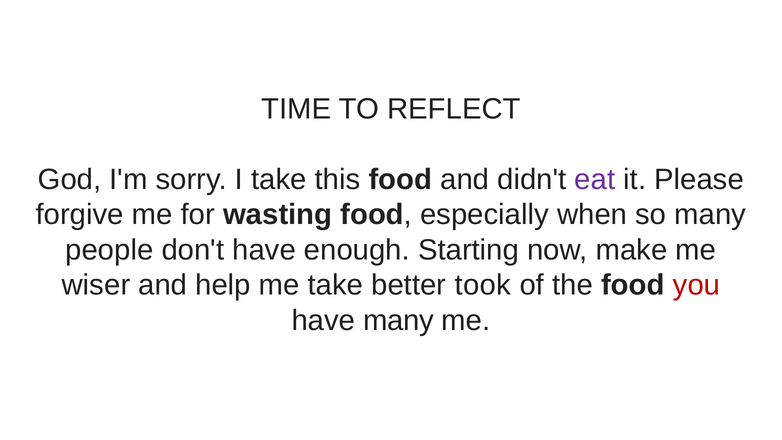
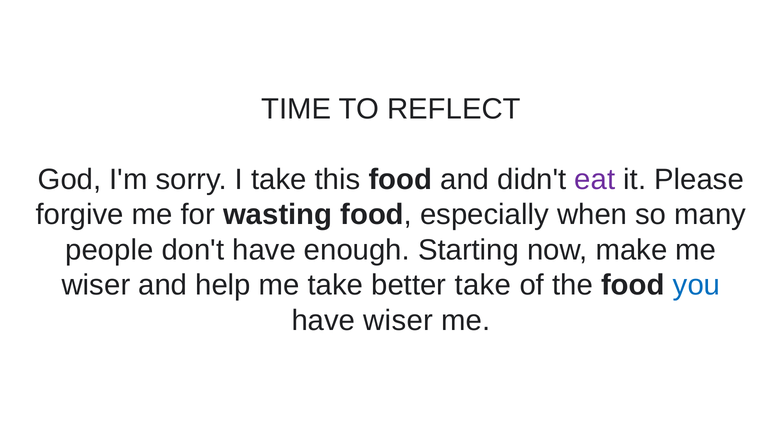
better took: took -> take
you colour: red -> blue
have many: many -> wiser
